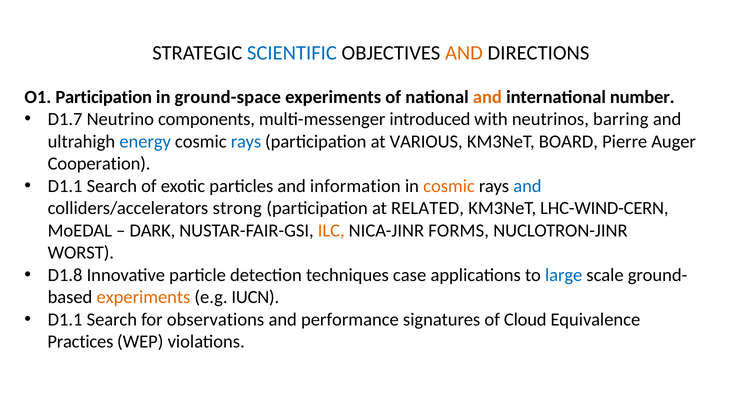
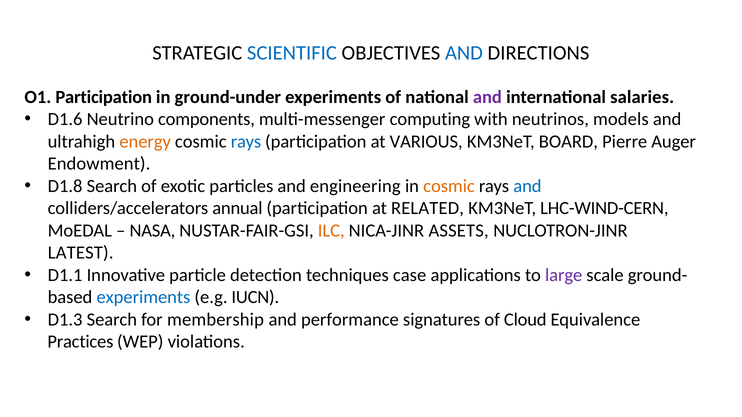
AND at (464, 53) colour: orange -> blue
ground-space: ground-space -> ground-under
and at (487, 97) colour: orange -> purple
number: number -> salaries
D1.7: D1.7 -> D1.6
introduced: introduced -> computing
barring: barring -> models
energy colour: blue -> orange
Cooperation: Cooperation -> Endowment
D1.1 at (65, 186): D1.1 -> D1.8
information: information -> engineering
strong: strong -> annual
DARK: DARK -> NASA
FORMS: FORMS -> ASSETS
WORST: WORST -> LATEST
D1.8: D1.8 -> D1.1
large colour: blue -> purple
experiments at (143, 298) colour: orange -> blue
D1.1 at (65, 320): D1.1 -> D1.3
observations: observations -> membership
